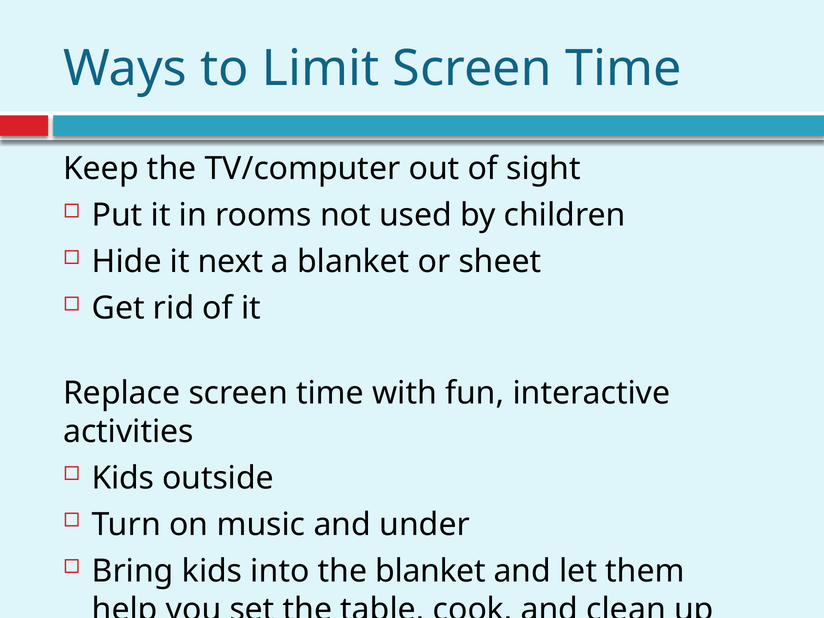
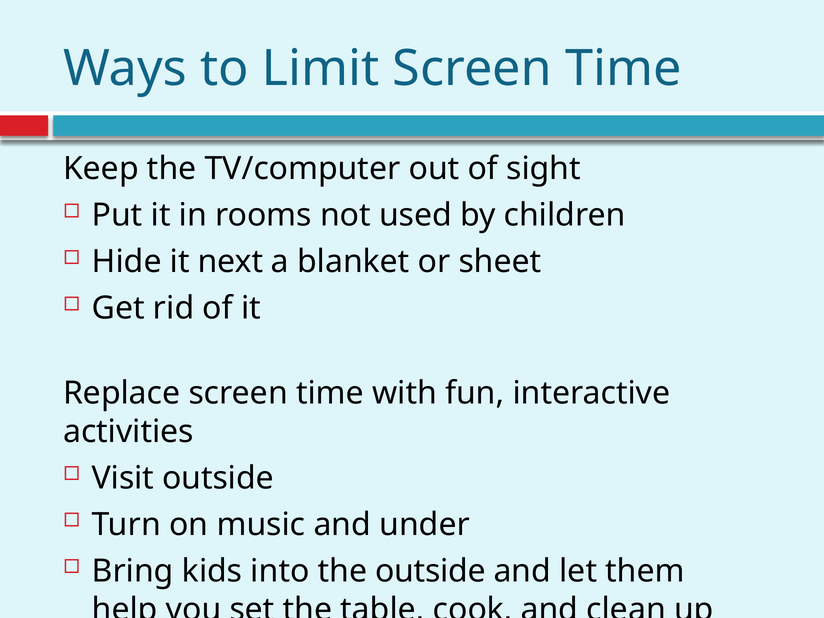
Kids at (123, 478): Kids -> Visit
the blanket: blanket -> outside
